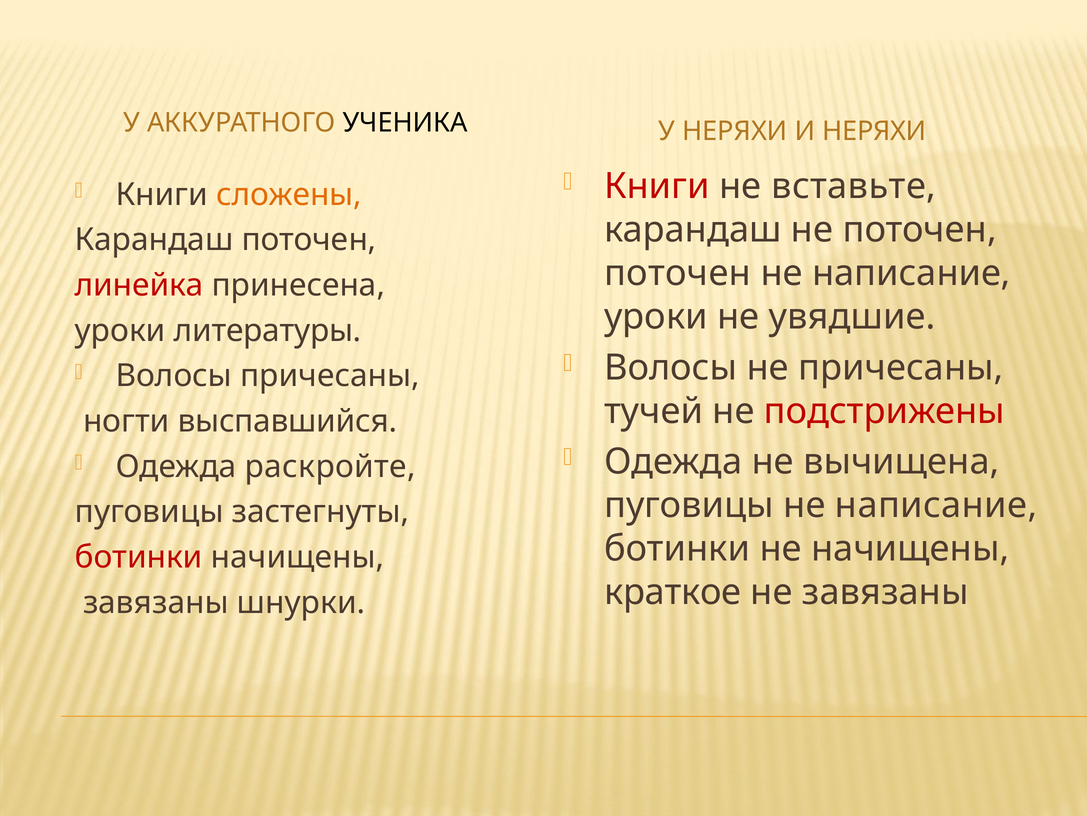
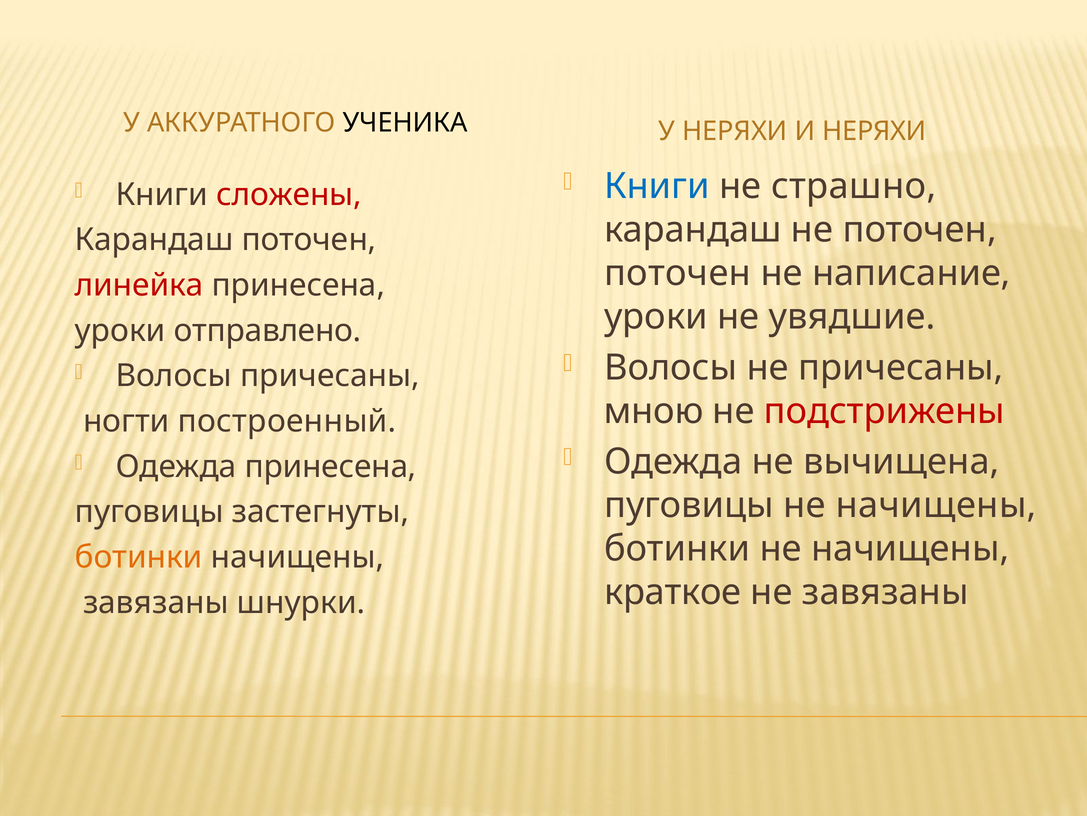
Книги at (657, 186) colour: red -> blue
вставьте: вставьте -> страшно
сложены colour: orange -> red
литературы: литературы -> отправлено
тучей: тучей -> мною
выспавшийся: выспавшийся -> построенный
Одежда раскройте: раскройте -> принесена
пуговицы не написание: написание -> начищены
ботинки at (139, 557) colour: red -> orange
